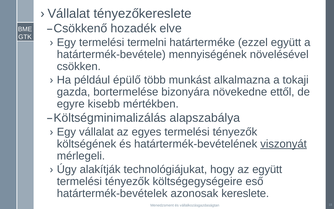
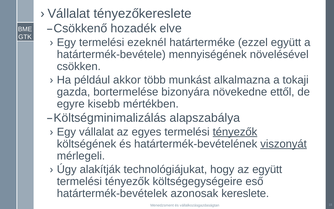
termelni: termelni -> ezeknél
épülő: épülő -> akkor
tényezők at (235, 132) underline: none -> present
